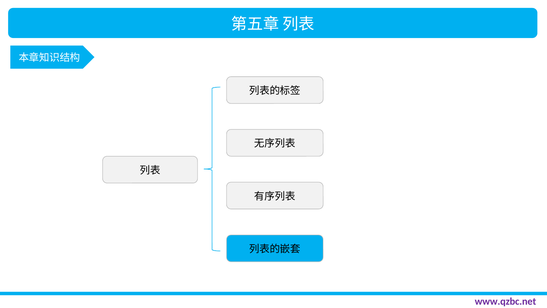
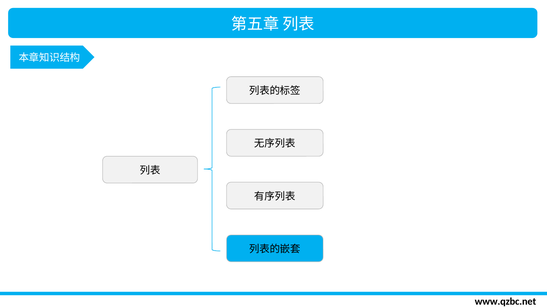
www.qzbc.net colour: purple -> black
